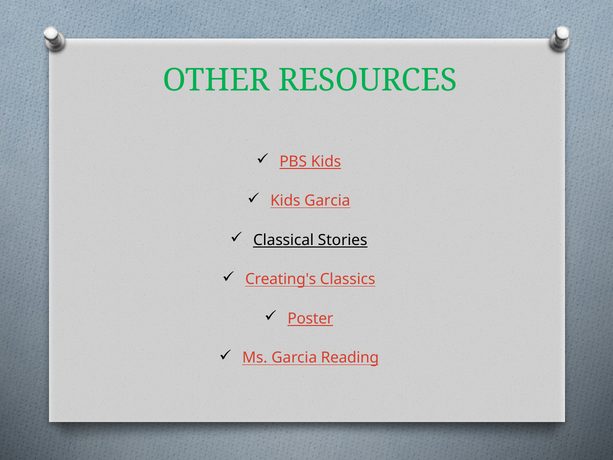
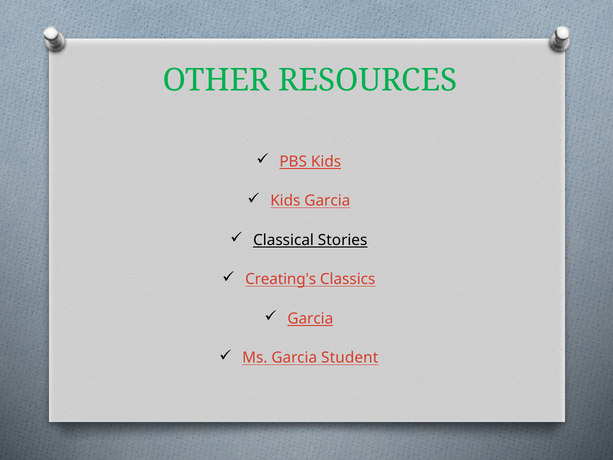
Poster at (310, 318): Poster -> Garcia
Reading: Reading -> Student
